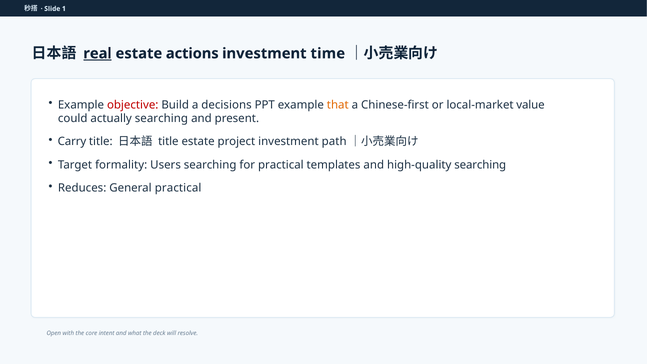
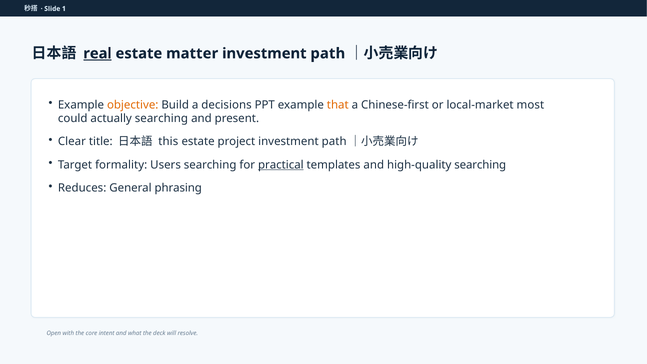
actions: actions -> matter
time at (328, 53): time -> path
objective colour: red -> orange
value: value -> most
Carry: Carry -> Clear
title at (168, 142): title -> this
practical at (281, 165) underline: none -> present
General practical: practical -> phrasing
